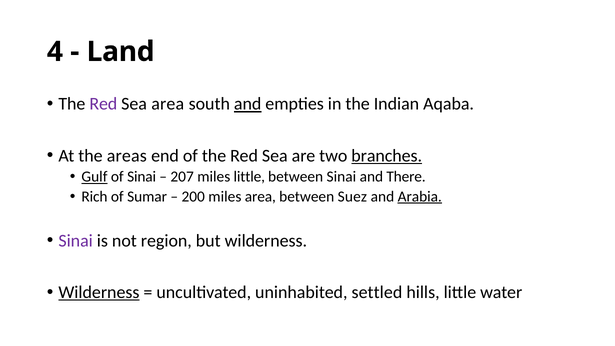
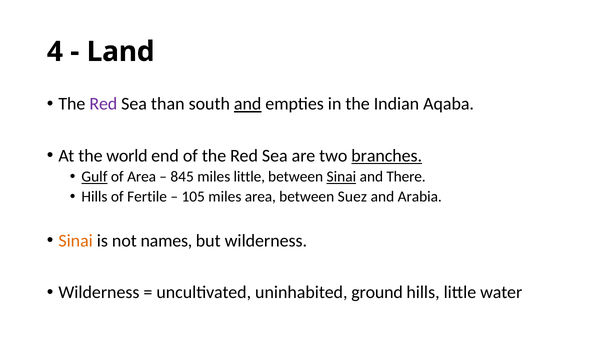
Sea area: area -> than
areas: areas -> world
of Sinai: Sinai -> Area
207: 207 -> 845
Sinai at (341, 177) underline: none -> present
Rich at (95, 197): Rich -> Hills
Sumar: Sumar -> Fertile
200: 200 -> 105
Arabia underline: present -> none
Sinai at (76, 241) colour: purple -> orange
region: region -> names
Wilderness at (99, 292) underline: present -> none
settled: settled -> ground
